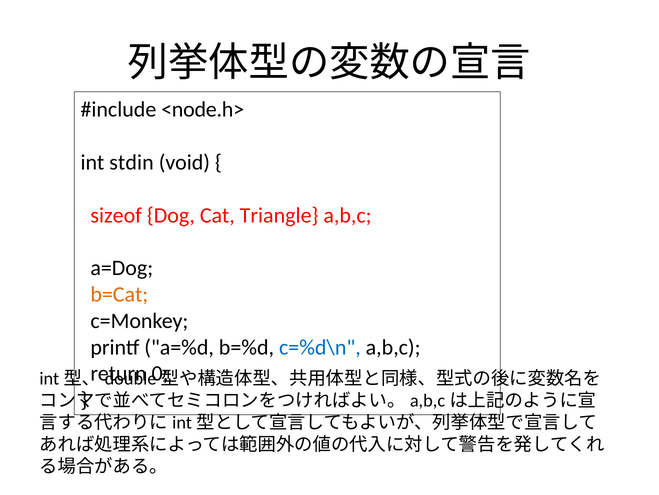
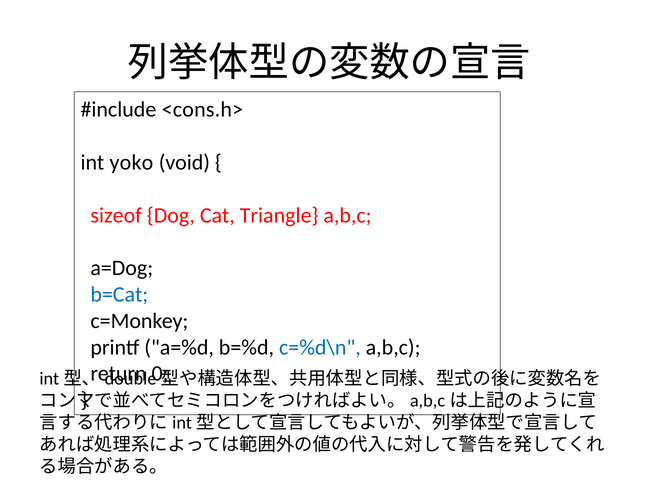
<node.h>: <node.h> -> <cons.h>
stdin: stdin -> yoko
b=Cat colour: orange -> blue
